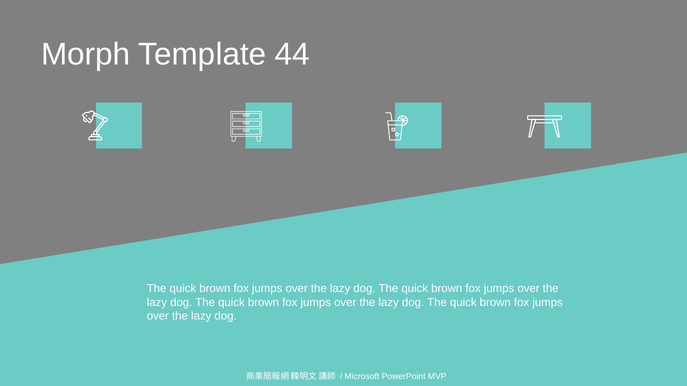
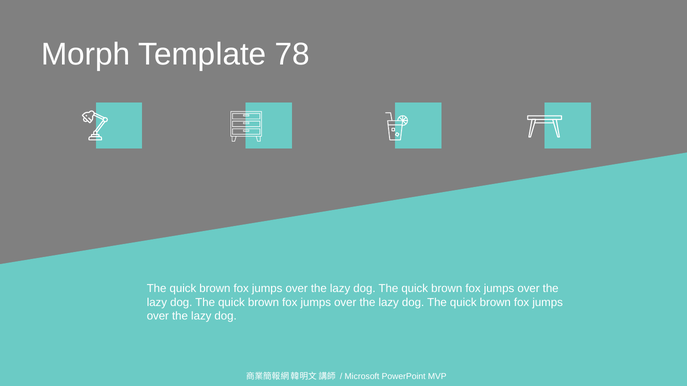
44: 44 -> 78
